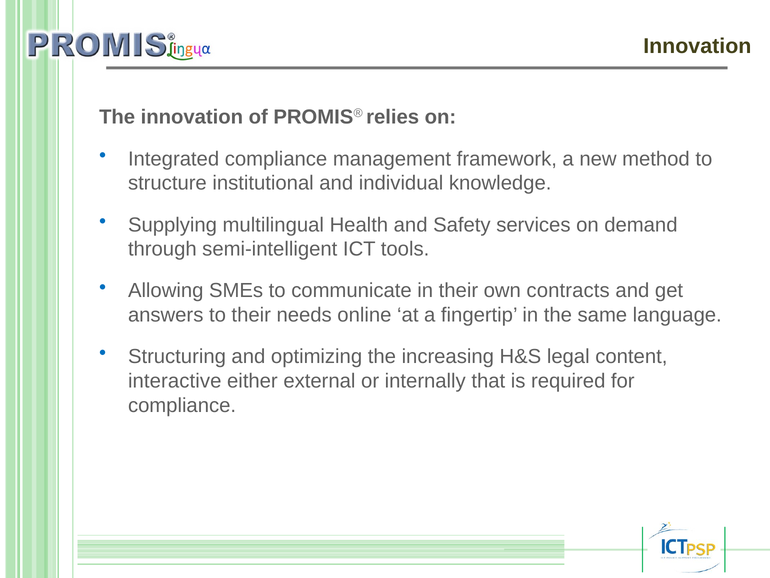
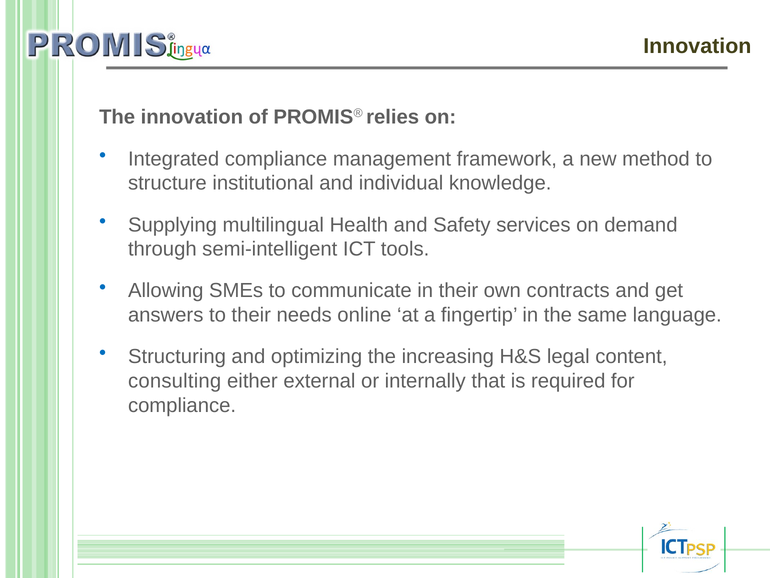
interactive: interactive -> consulting
